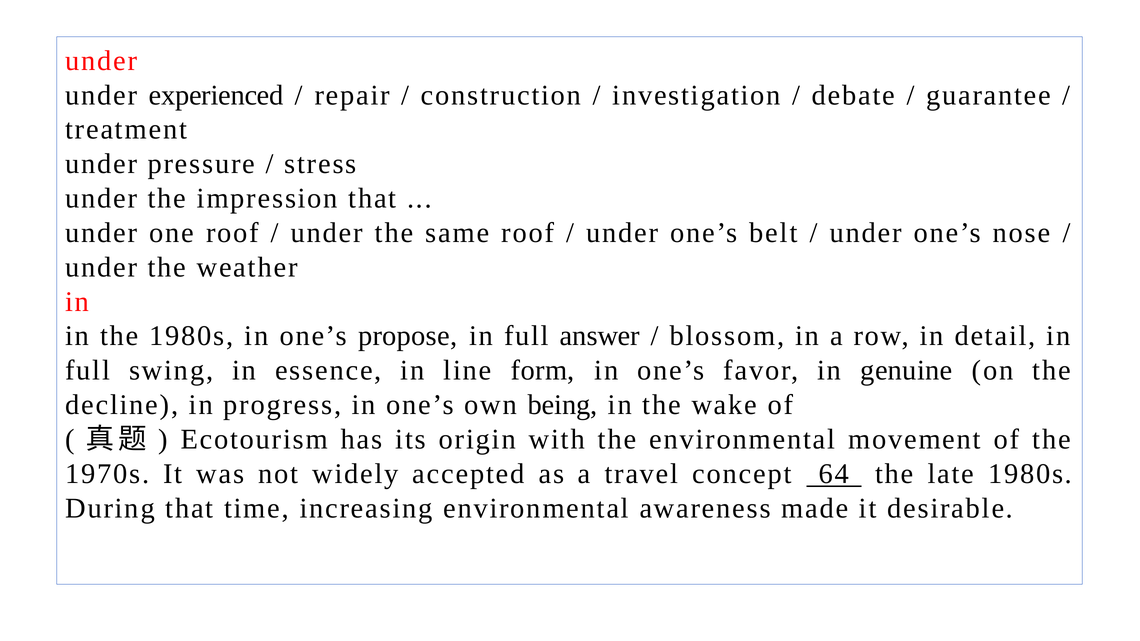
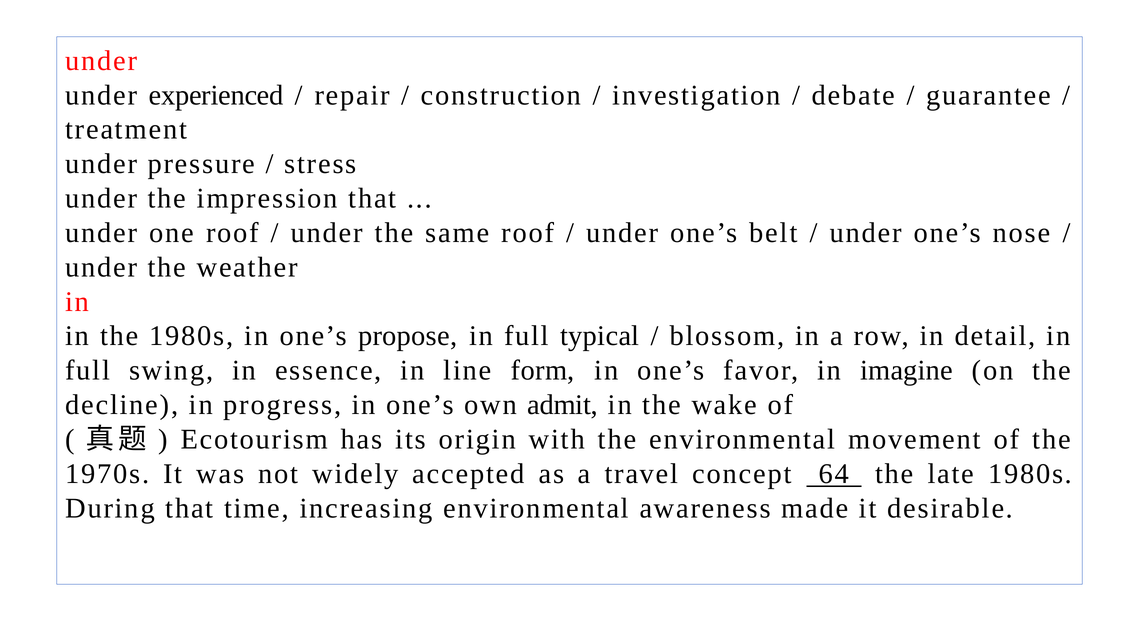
answer: answer -> typical
genuine: genuine -> imagine
being: being -> admit
